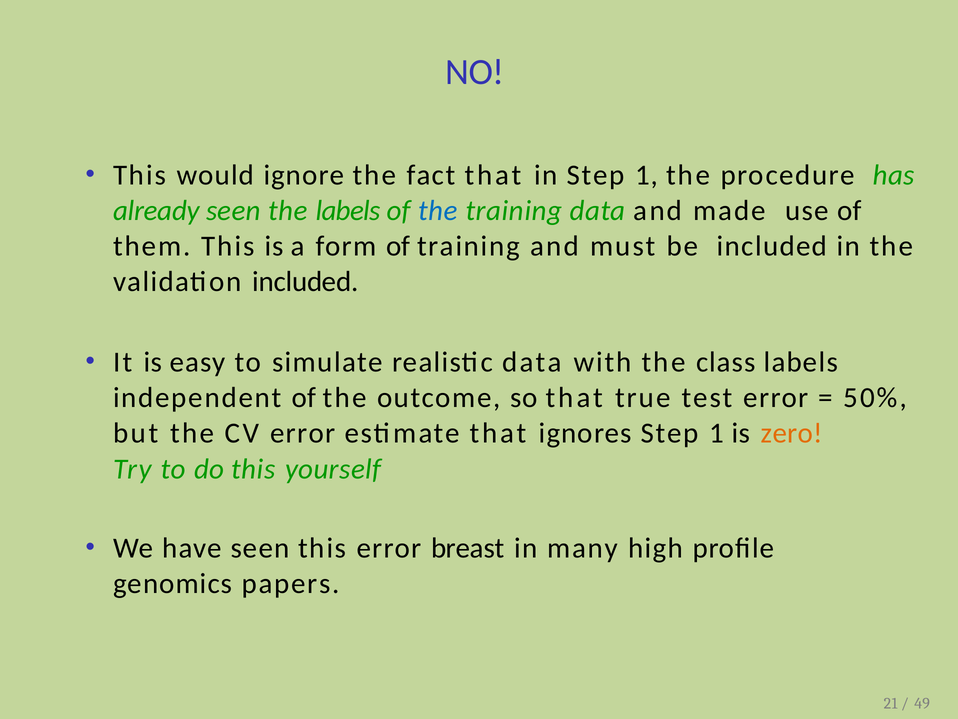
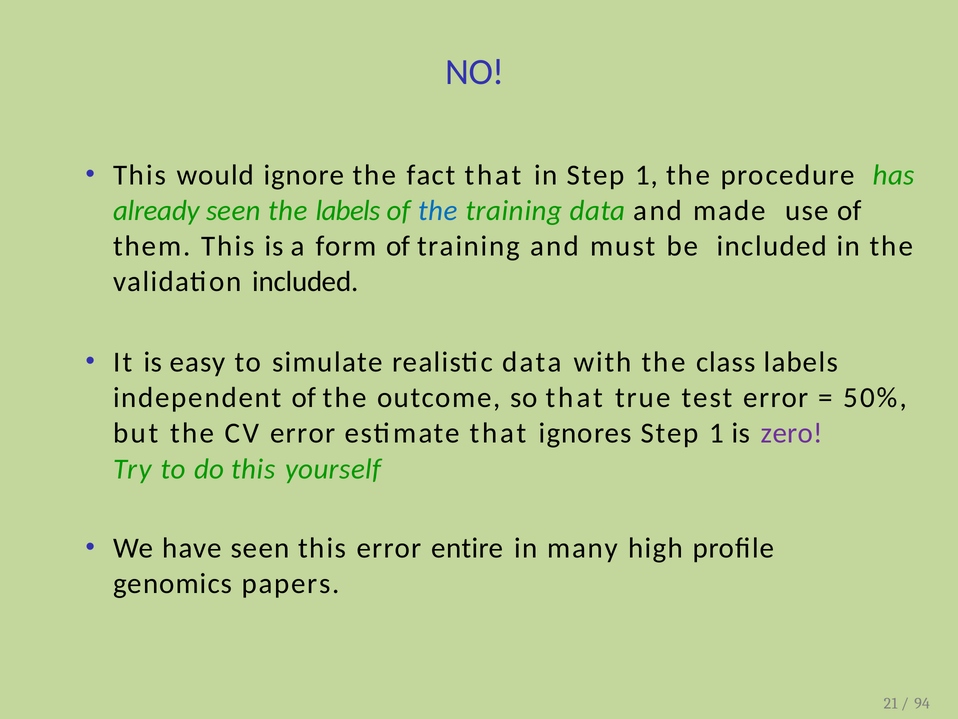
zero colour: orange -> purple
breast: breast -> entire
49: 49 -> 94
